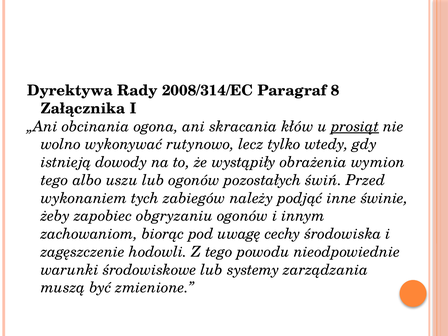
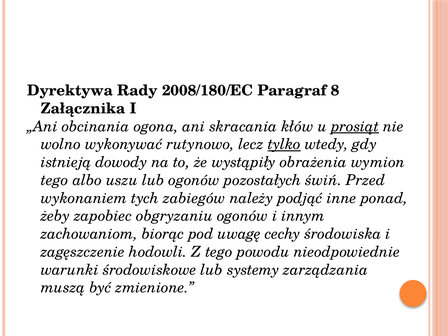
2008/314/EC: 2008/314/EC -> 2008/180/EC
tylko underline: none -> present
świnie: świnie -> ponad
